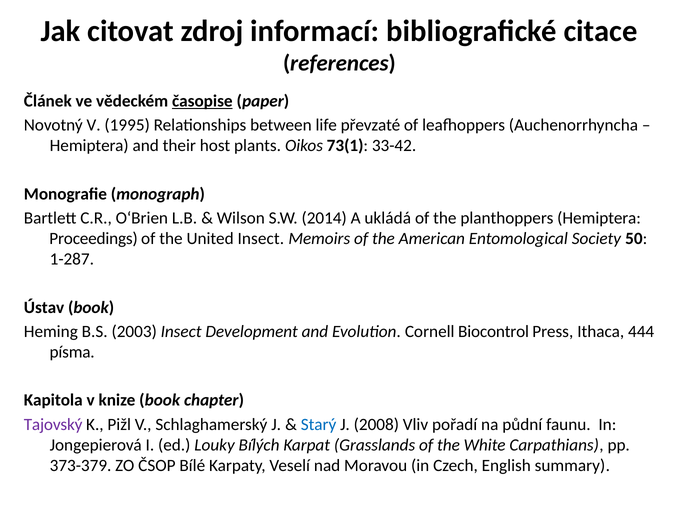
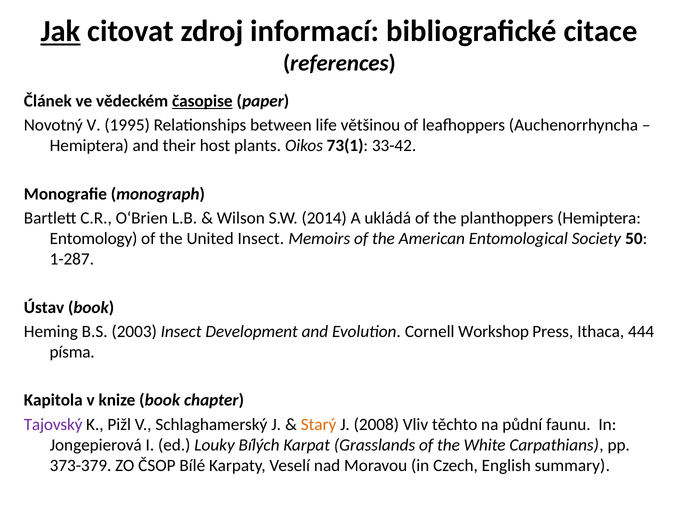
Jak underline: none -> present
převzaté: převzaté -> většinou
Proceedings: Proceedings -> Entomology
Biocontrol: Biocontrol -> Workshop
Starý colour: blue -> orange
pořadí: pořadí -> těchto
